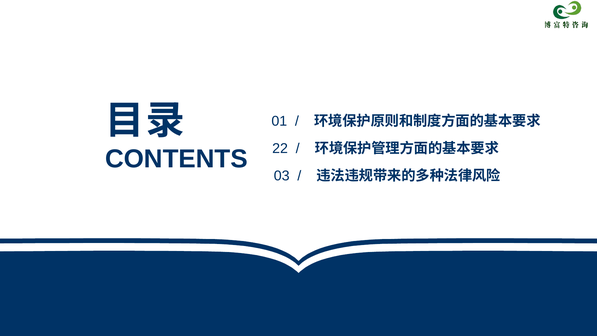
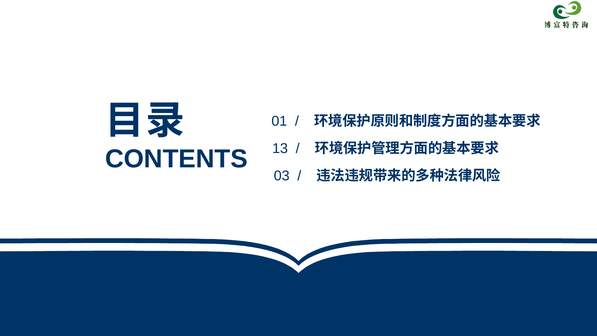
22: 22 -> 13
